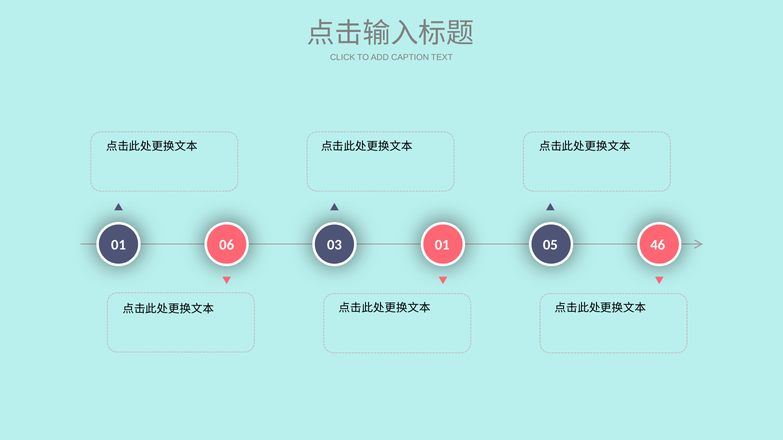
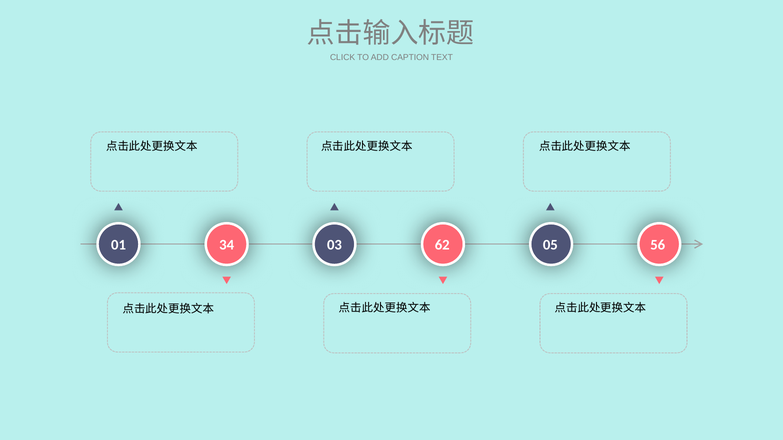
06: 06 -> 34
03 01: 01 -> 62
46: 46 -> 56
